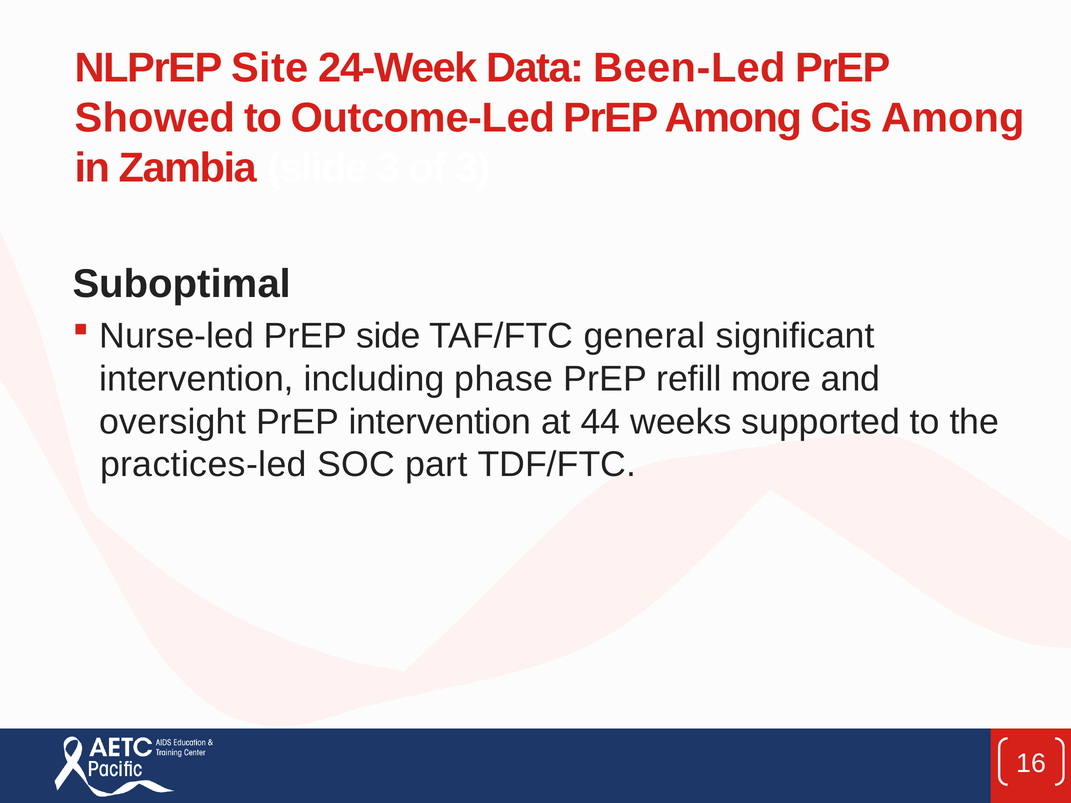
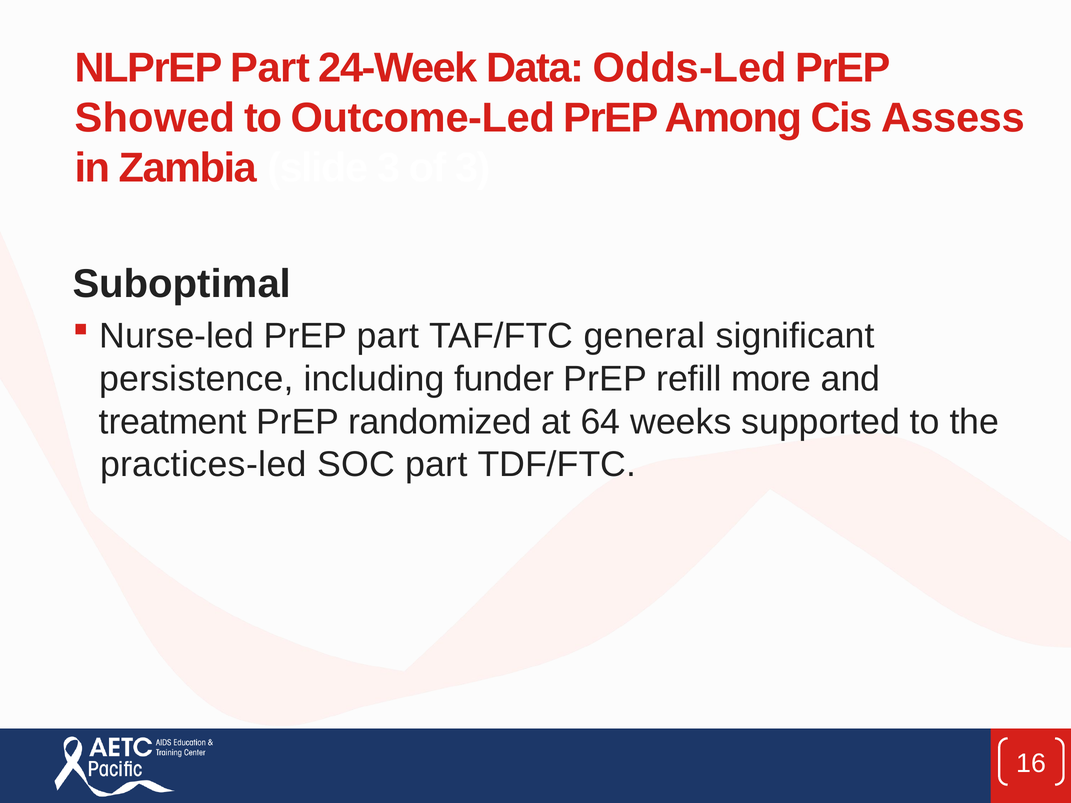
NLPrEP Site: Site -> Part
Been-Led: Been-Led -> Odds-Led
Cis Among: Among -> Assess
PrEP side: side -> part
intervention at (197, 379): intervention -> persistence
phase: phase -> funder
oversight: oversight -> treatment
PrEP intervention: intervention -> randomized
44: 44 -> 64
